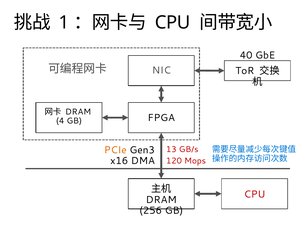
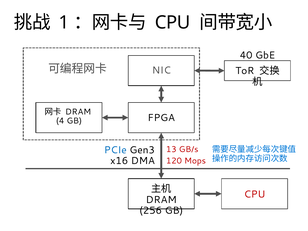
PCIe colour: orange -> blue
